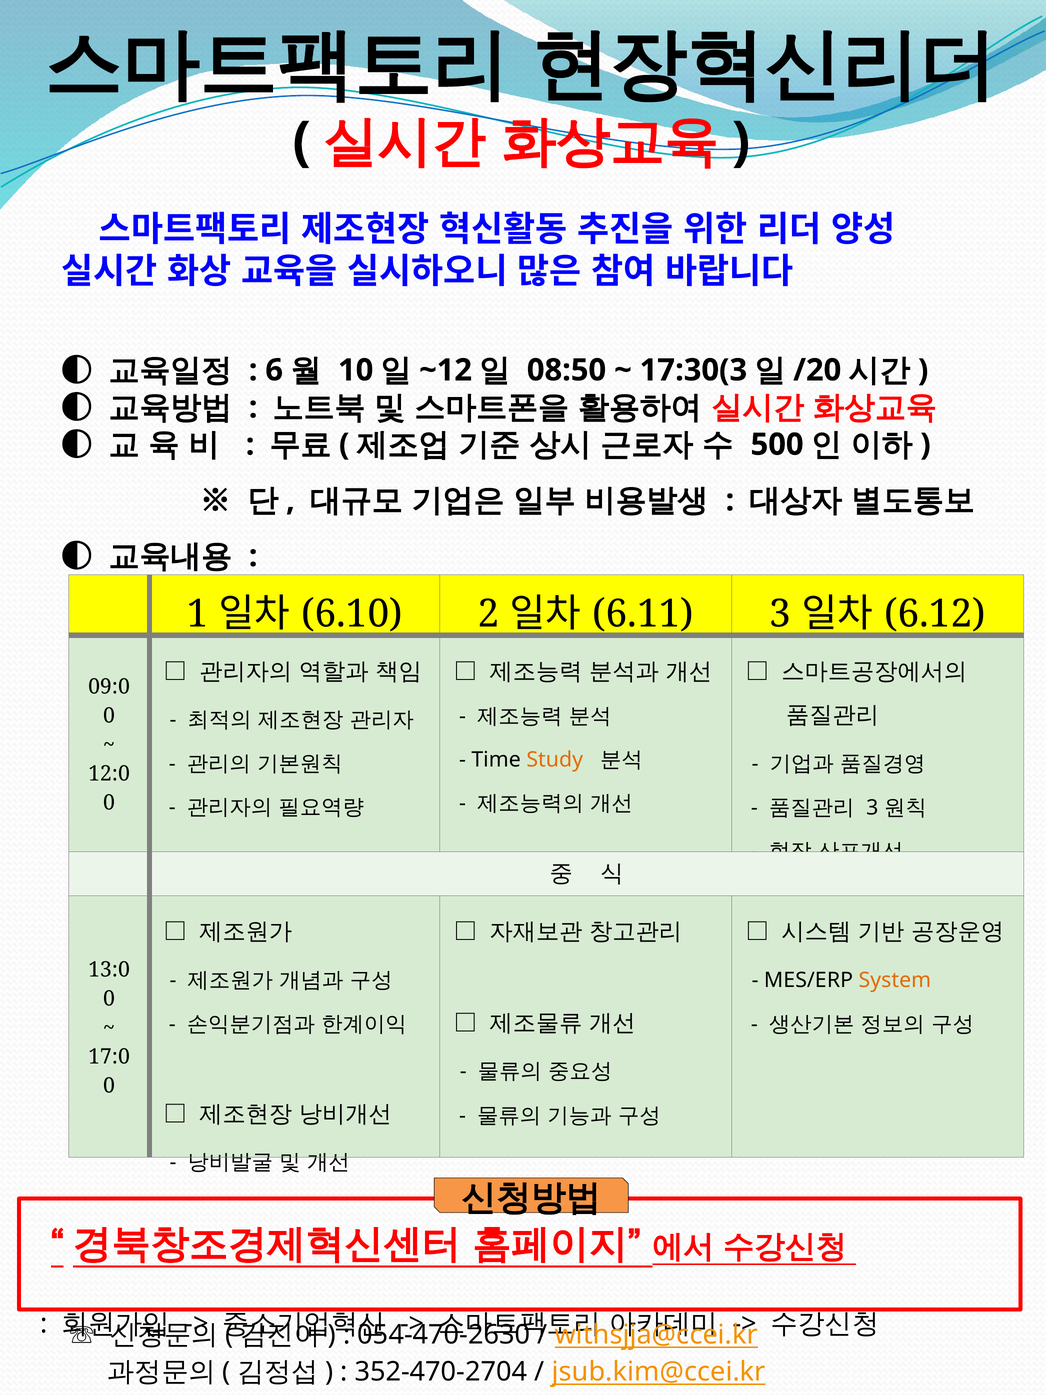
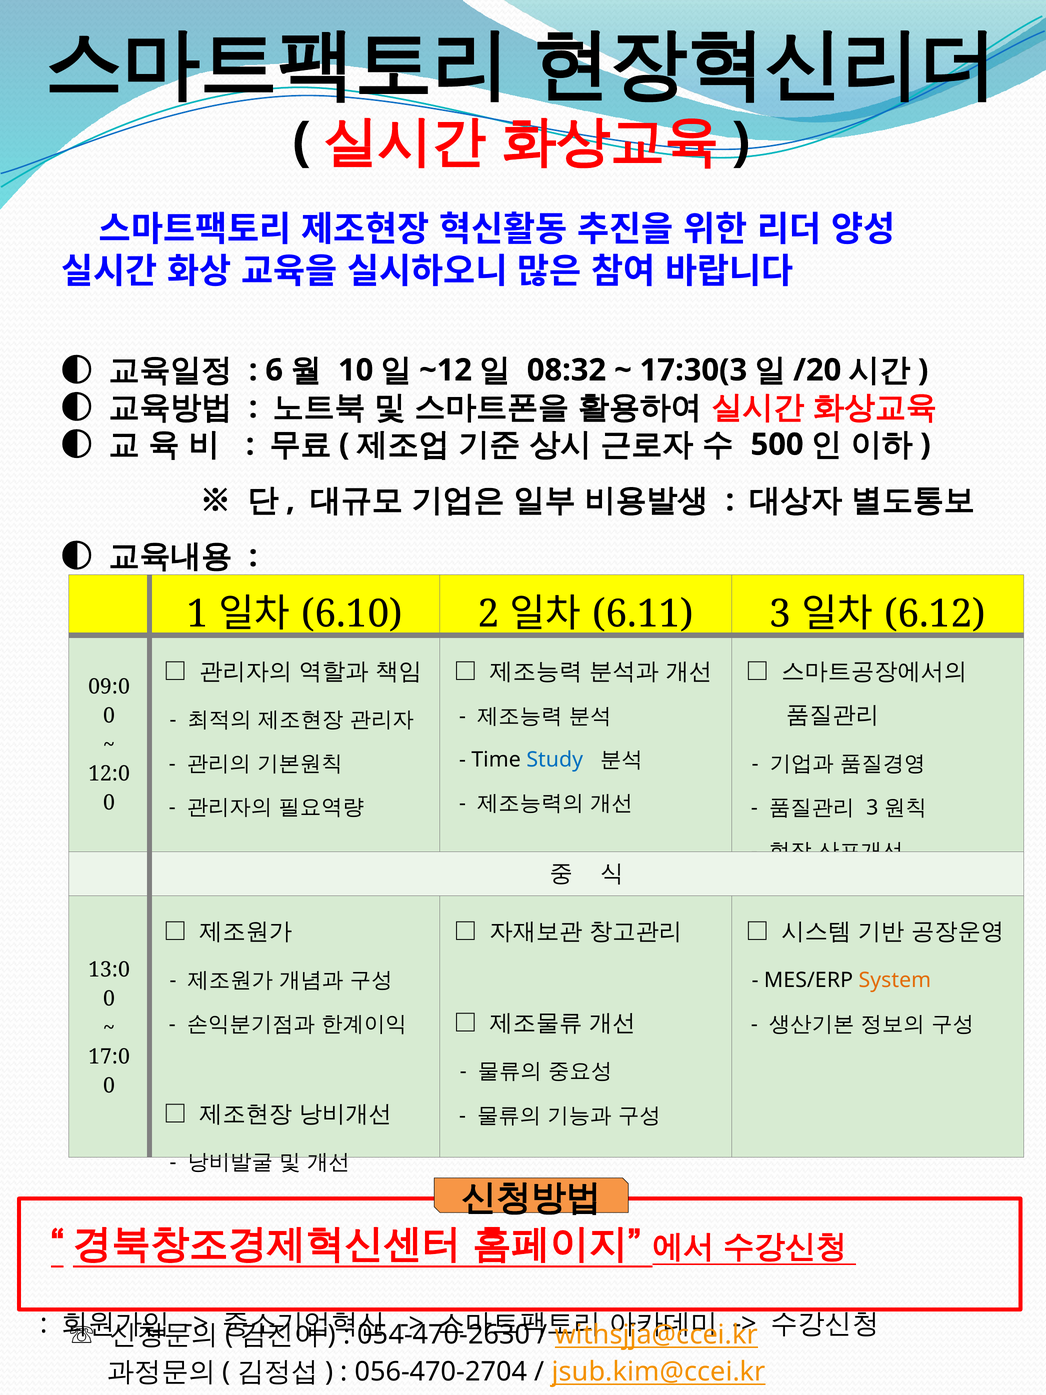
08:50: 08:50 -> 08:32
Study colour: orange -> blue
352-470-2704: 352-470-2704 -> 056-470-2704
